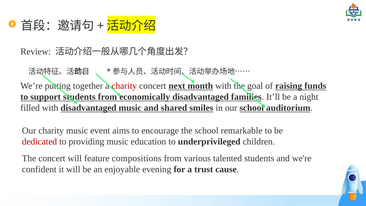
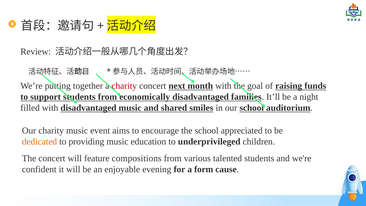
remarkable: remarkable -> appreciated
dedicated colour: red -> orange
trust: trust -> form
